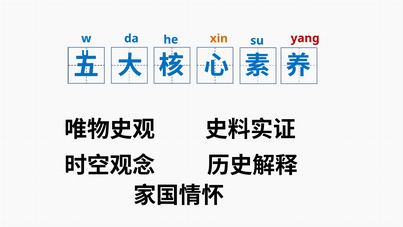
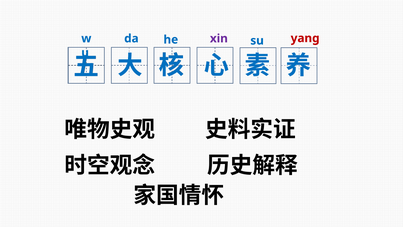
xin colour: orange -> purple
